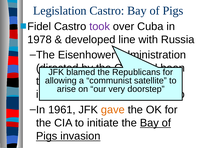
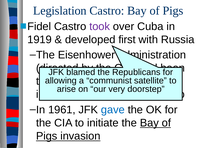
1978: 1978 -> 1919
line: line -> first
gave colour: orange -> blue
